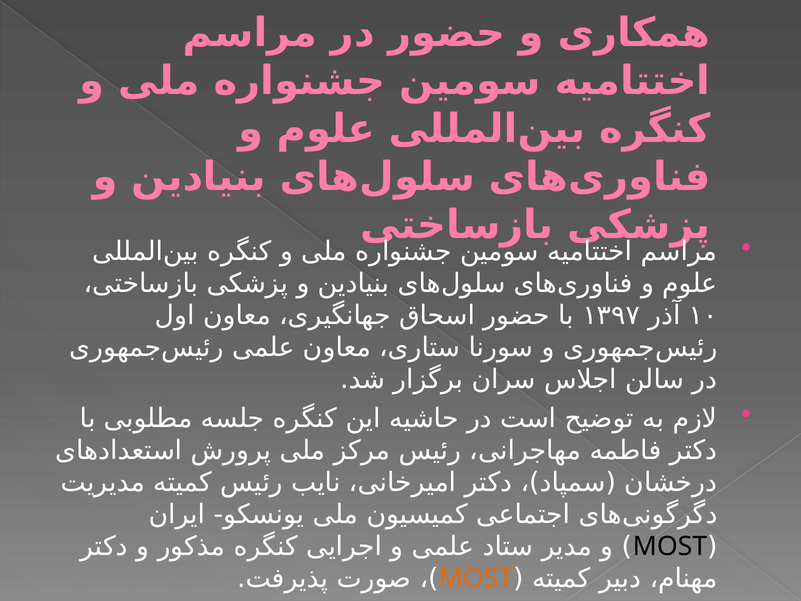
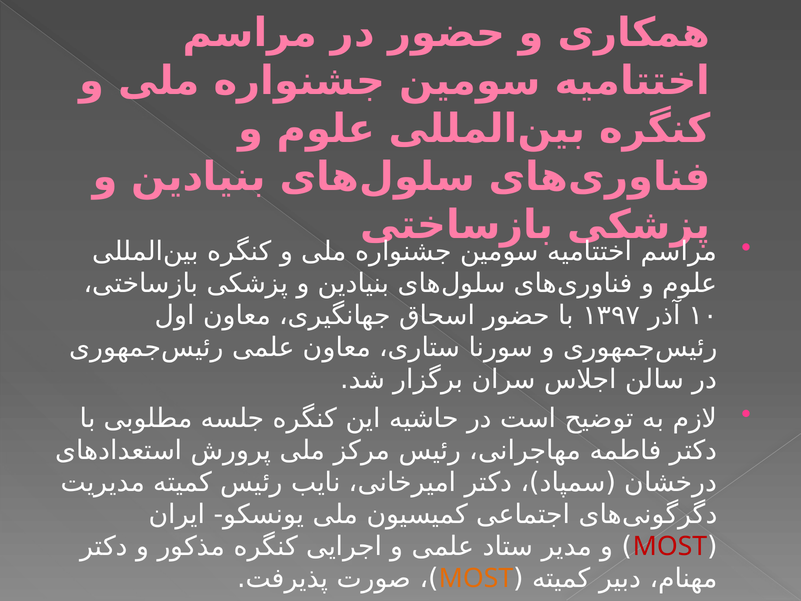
MOST at (670, 546) colour: black -> red
